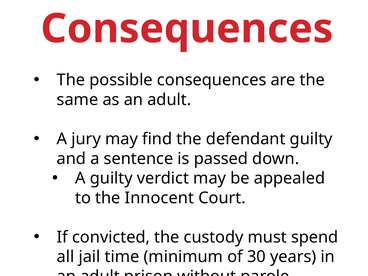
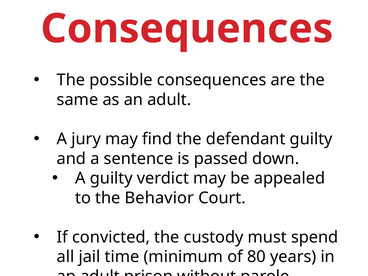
Innocent: Innocent -> Behavior
30: 30 -> 80
